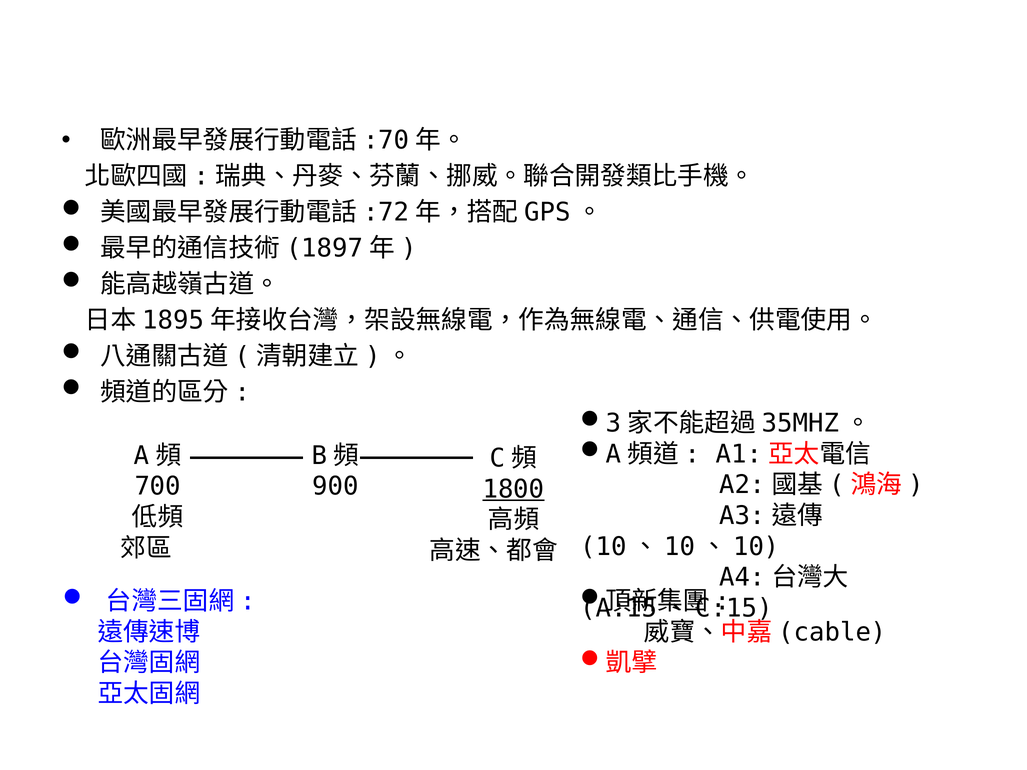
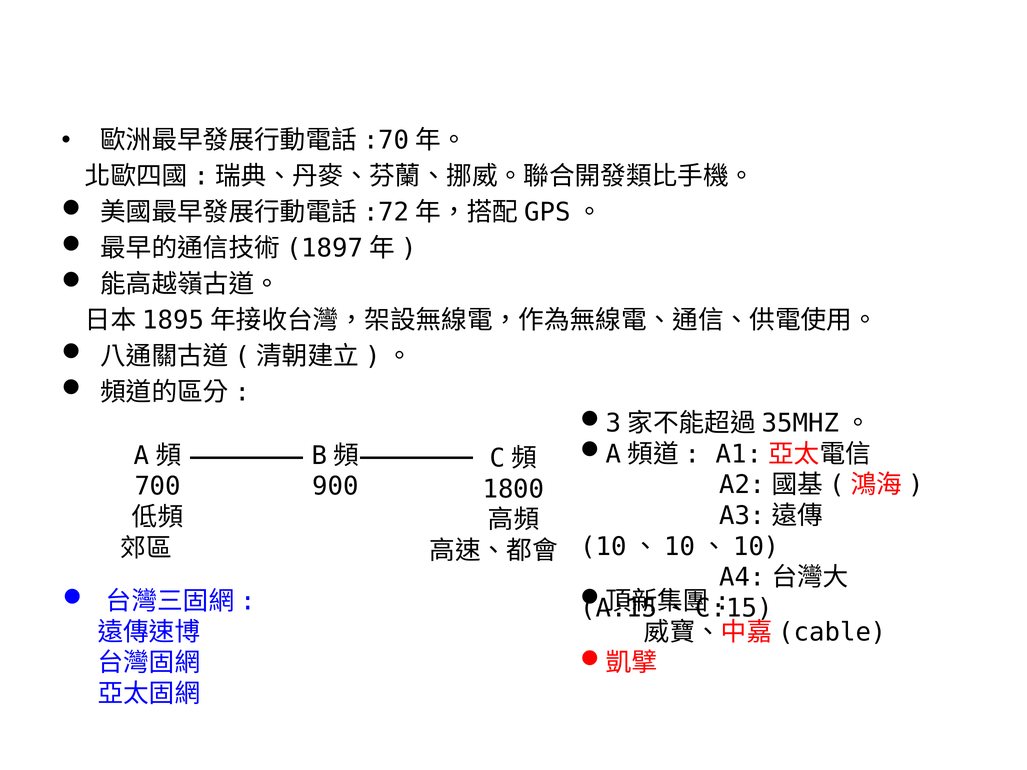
1800 underline: present -> none
